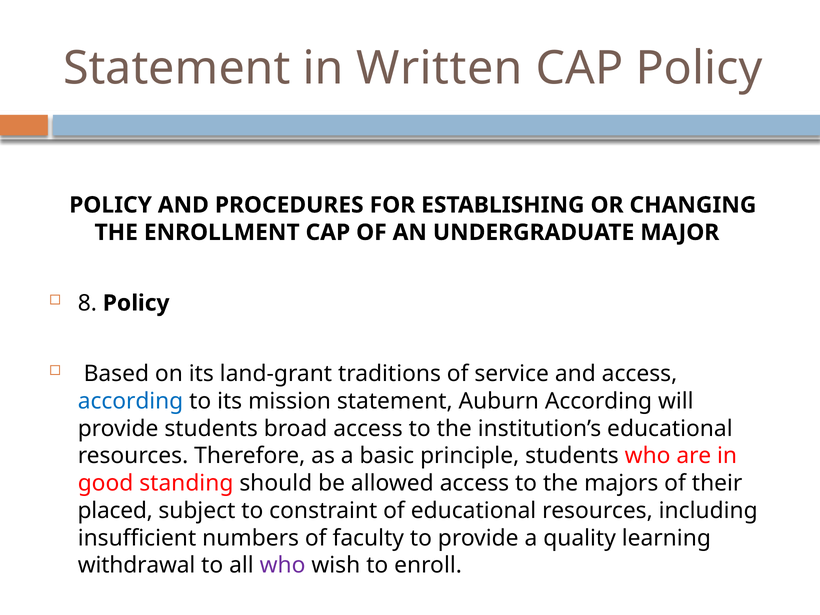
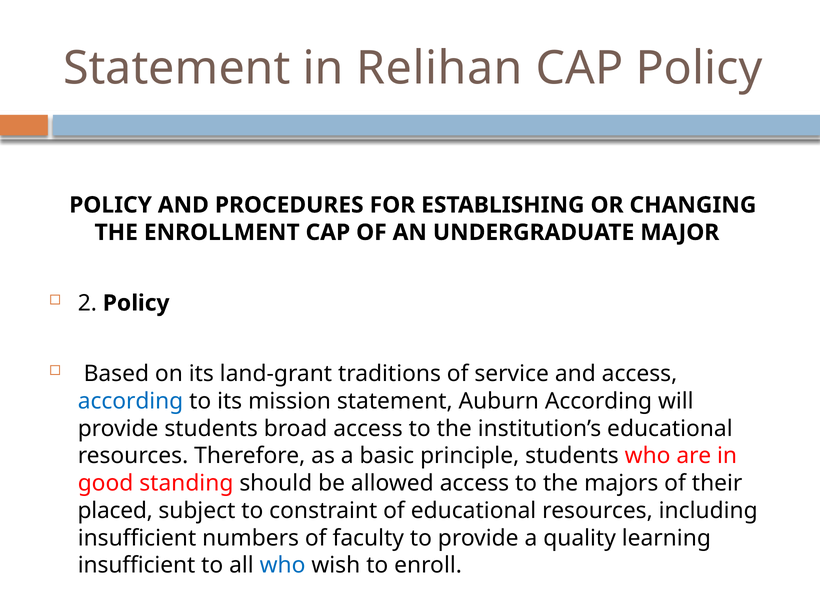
Written: Written -> Relihan
8: 8 -> 2
withdrawal at (137, 565): withdrawal -> insufficient
who at (283, 565) colour: purple -> blue
